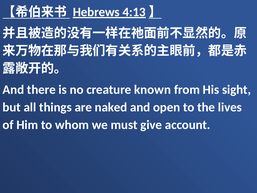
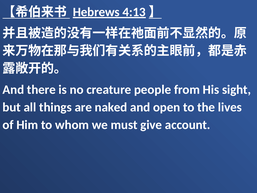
known: known -> people
